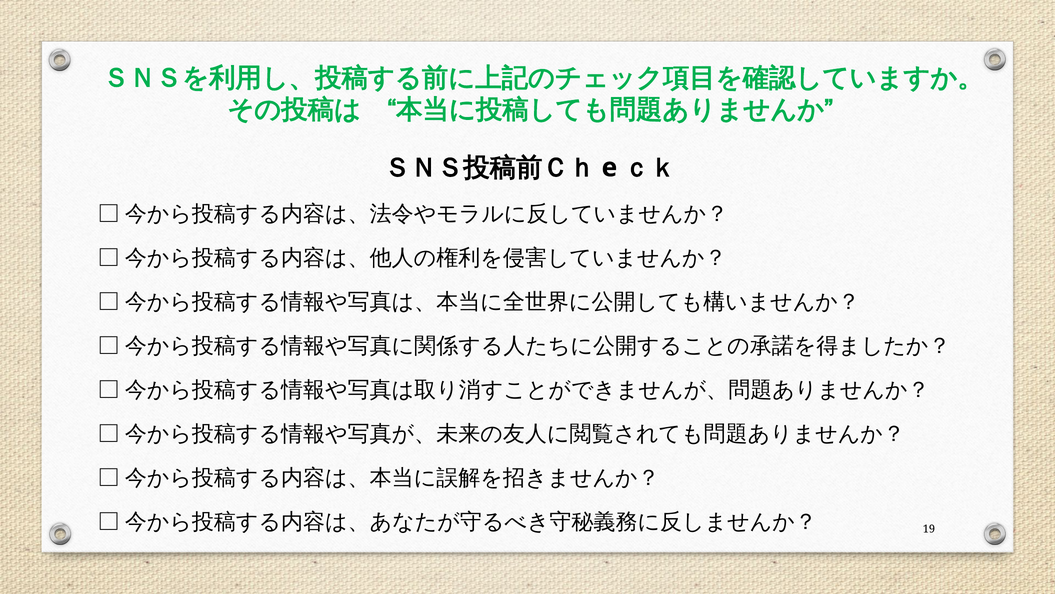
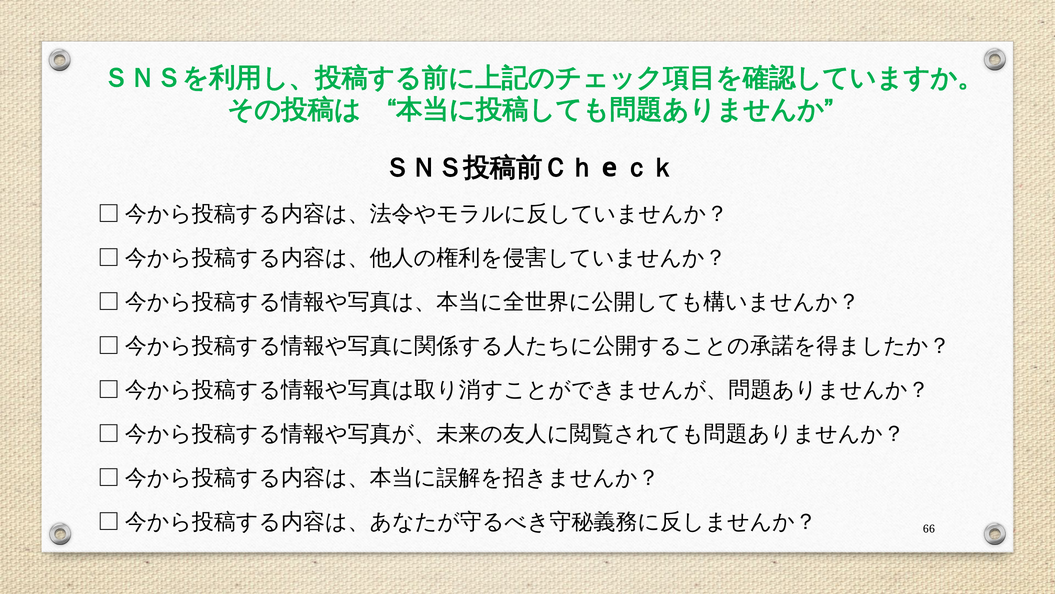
19: 19 -> 66
